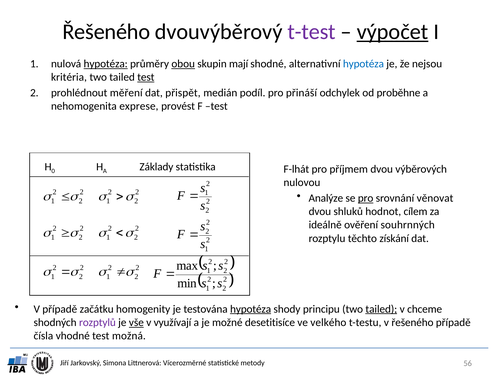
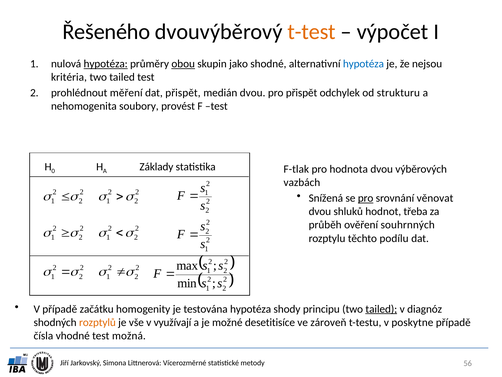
t-test colour: purple -> orange
výpočet underline: present -> none
mají: mají -> jako
test at (146, 77) underline: present -> none
medián podíl: podíl -> dvou
pro přináší: přináší -> přispět
proběhne: proběhne -> strukturu
exprese: exprese -> soubory
F-lhát: F-lhát -> F-tlak
příjmem: příjmem -> hodnota
nulovou: nulovou -> vazbách
Analýze: Analýze -> Snížená
cílem: cílem -> třeba
ideálně: ideálně -> průběh
získání: získání -> podílu
hypotéza at (251, 309) underline: present -> none
chceme: chceme -> diagnóz
rozptylů colour: purple -> orange
vše underline: present -> none
velkého: velkého -> zároveň
v řešeného: řešeného -> poskytne
